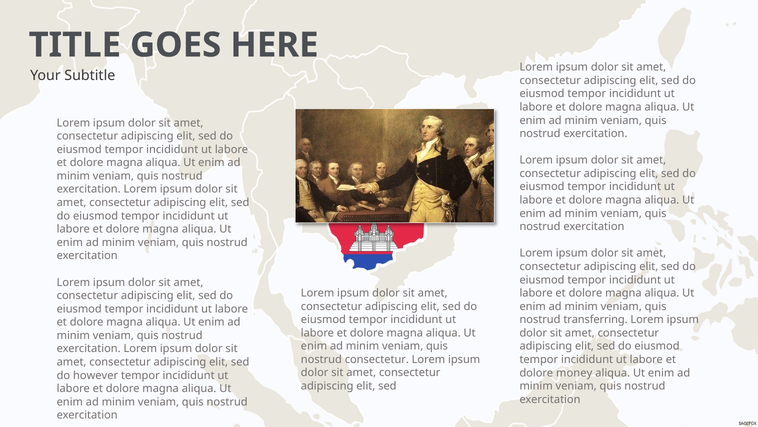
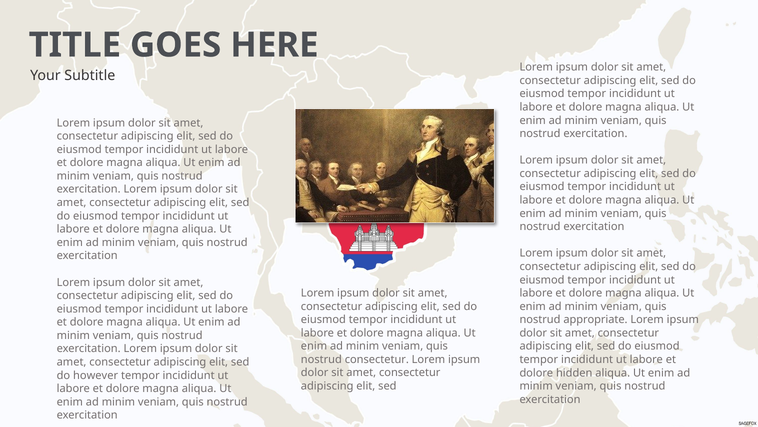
transferring: transferring -> appropriate
money: money -> hidden
